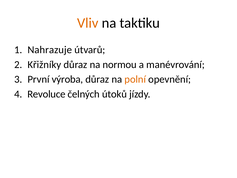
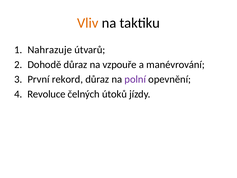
Křižníky: Křižníky -> Dohodě
normou: normou -> vzpouře
výroba: výroba -> rekord
polní colour: orange -> purple
